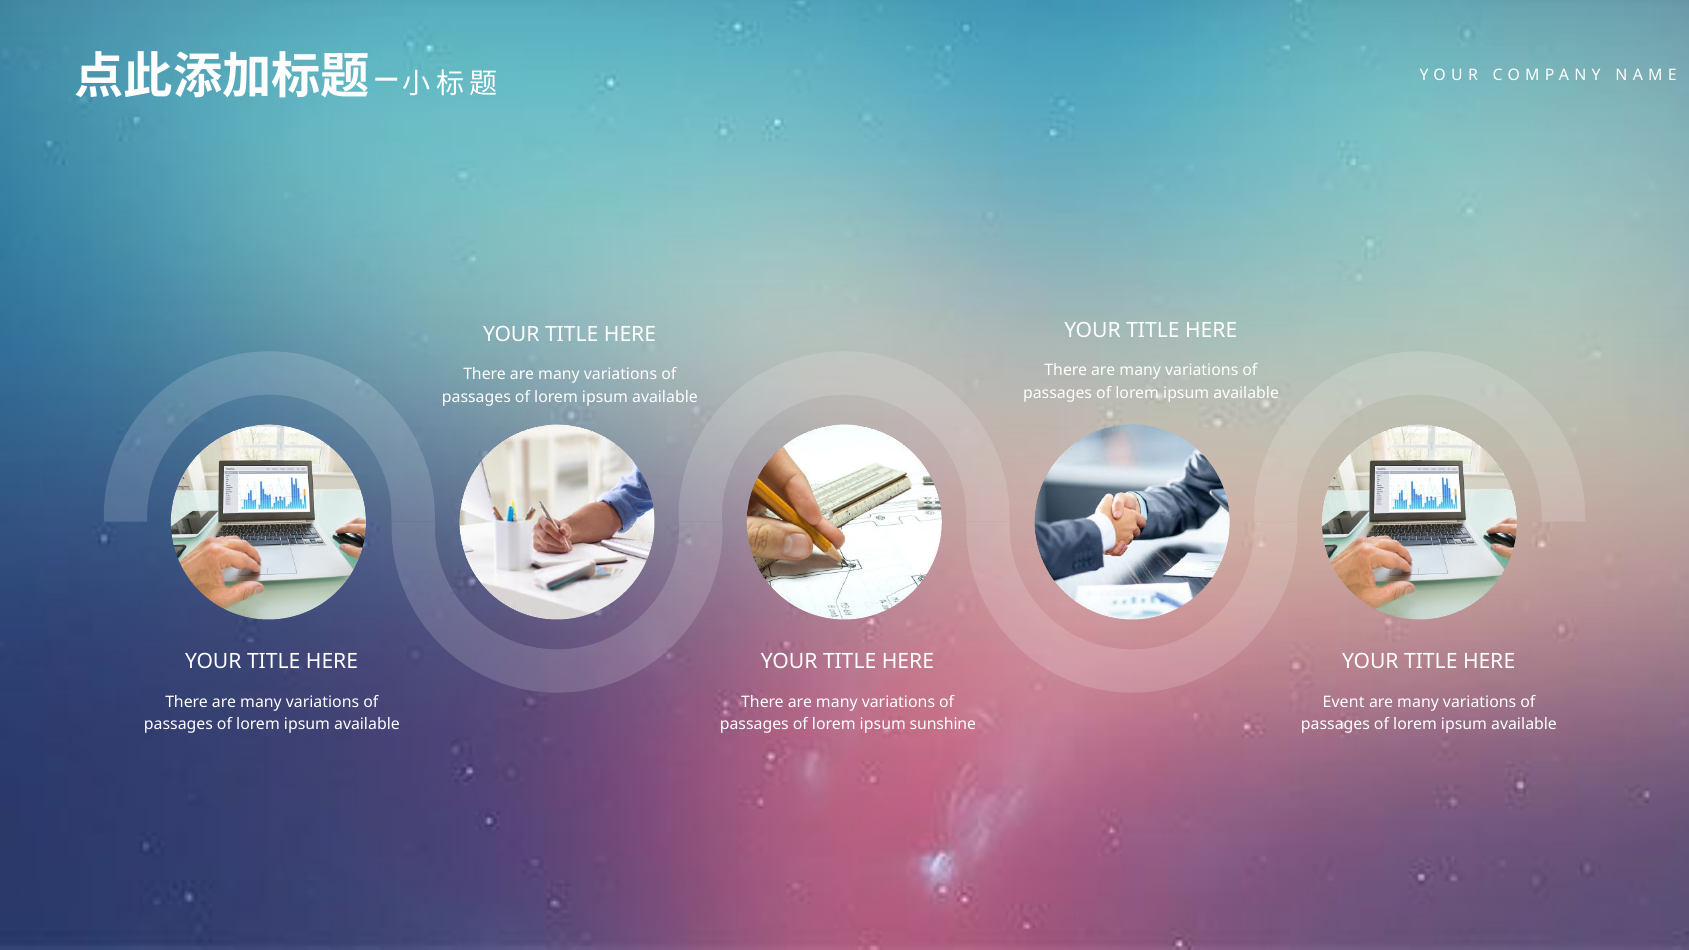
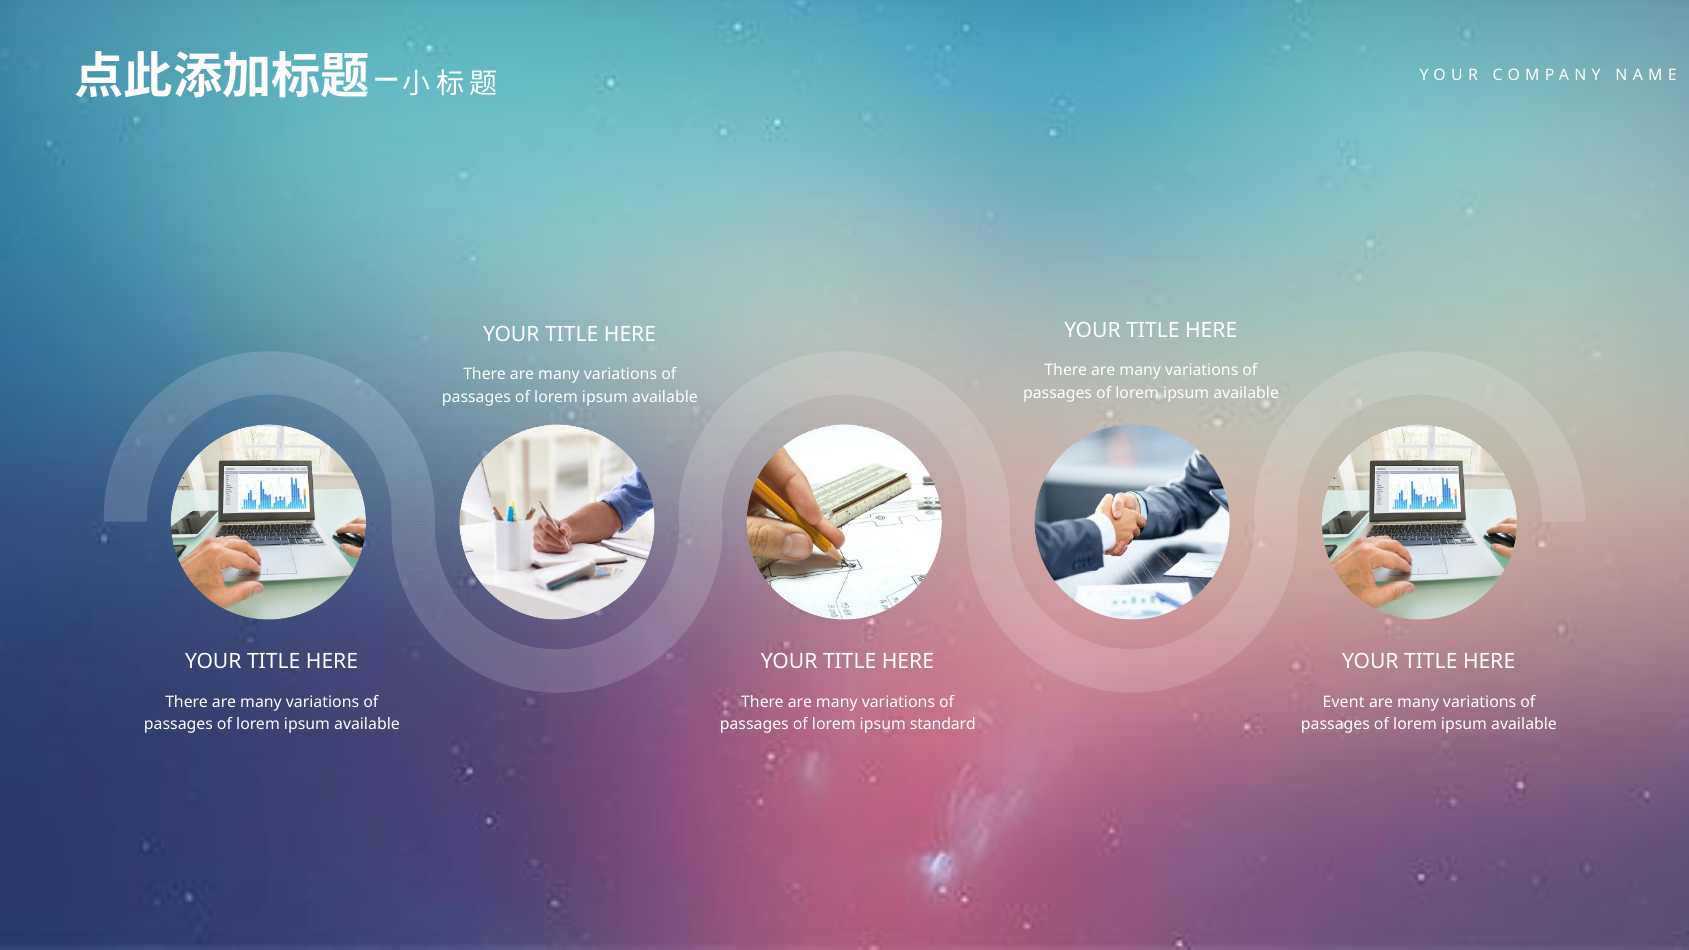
sunshine: sunshine -> standard
